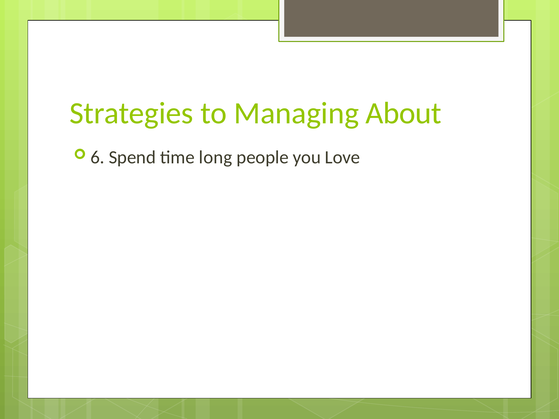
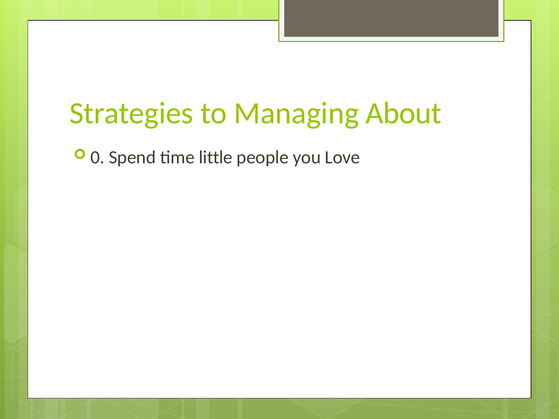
6: 6 -> 0
long: long -> little
